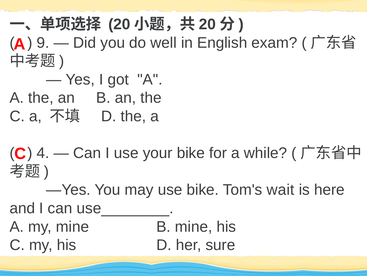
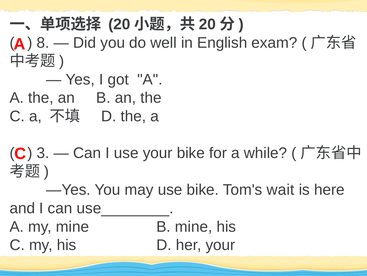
9: 9 -> 8
4: 4 -> 3
her sure: sure -> your
